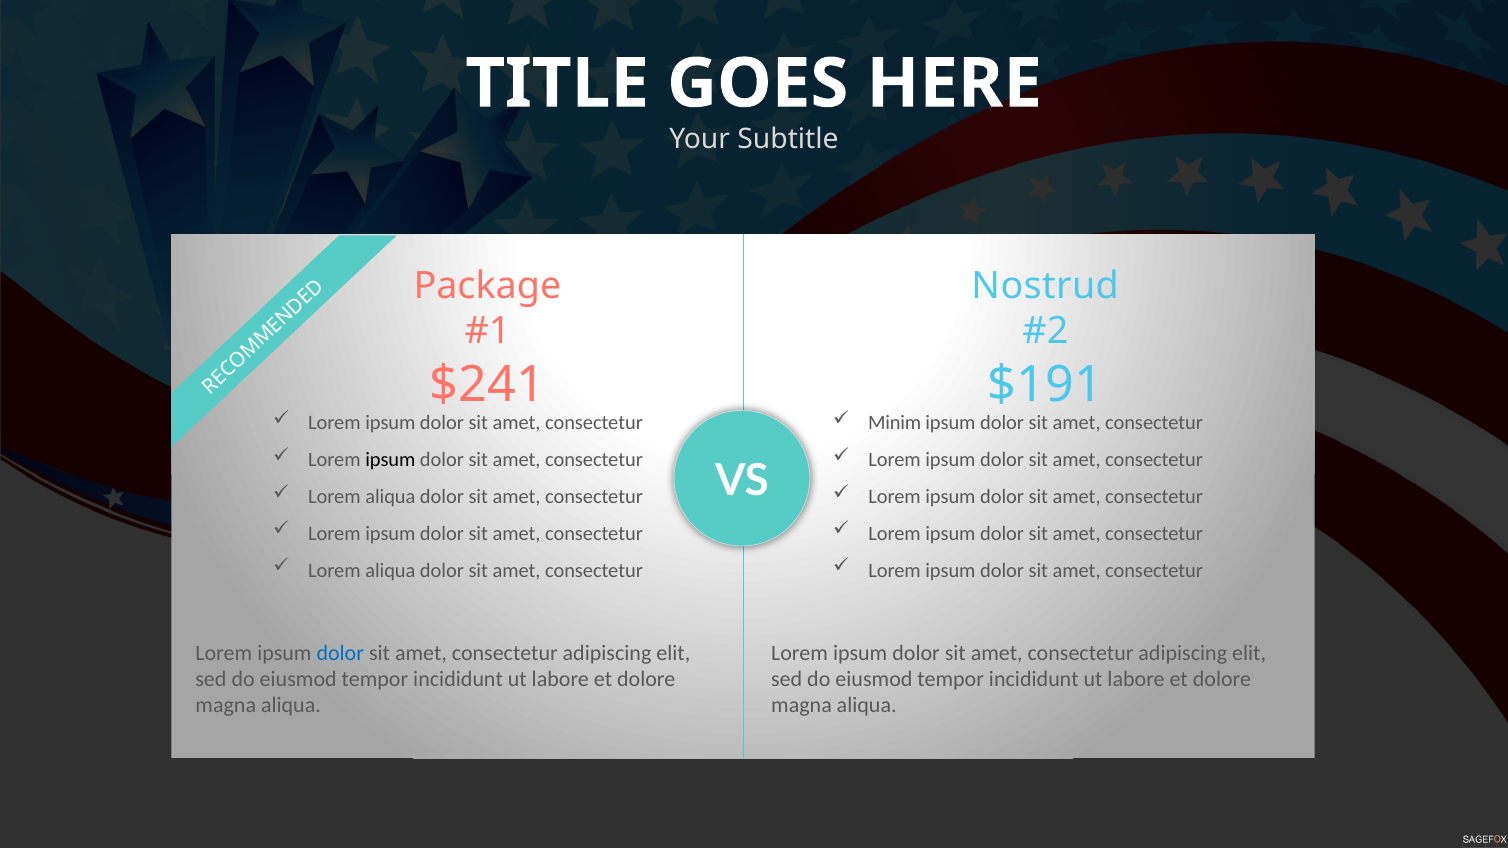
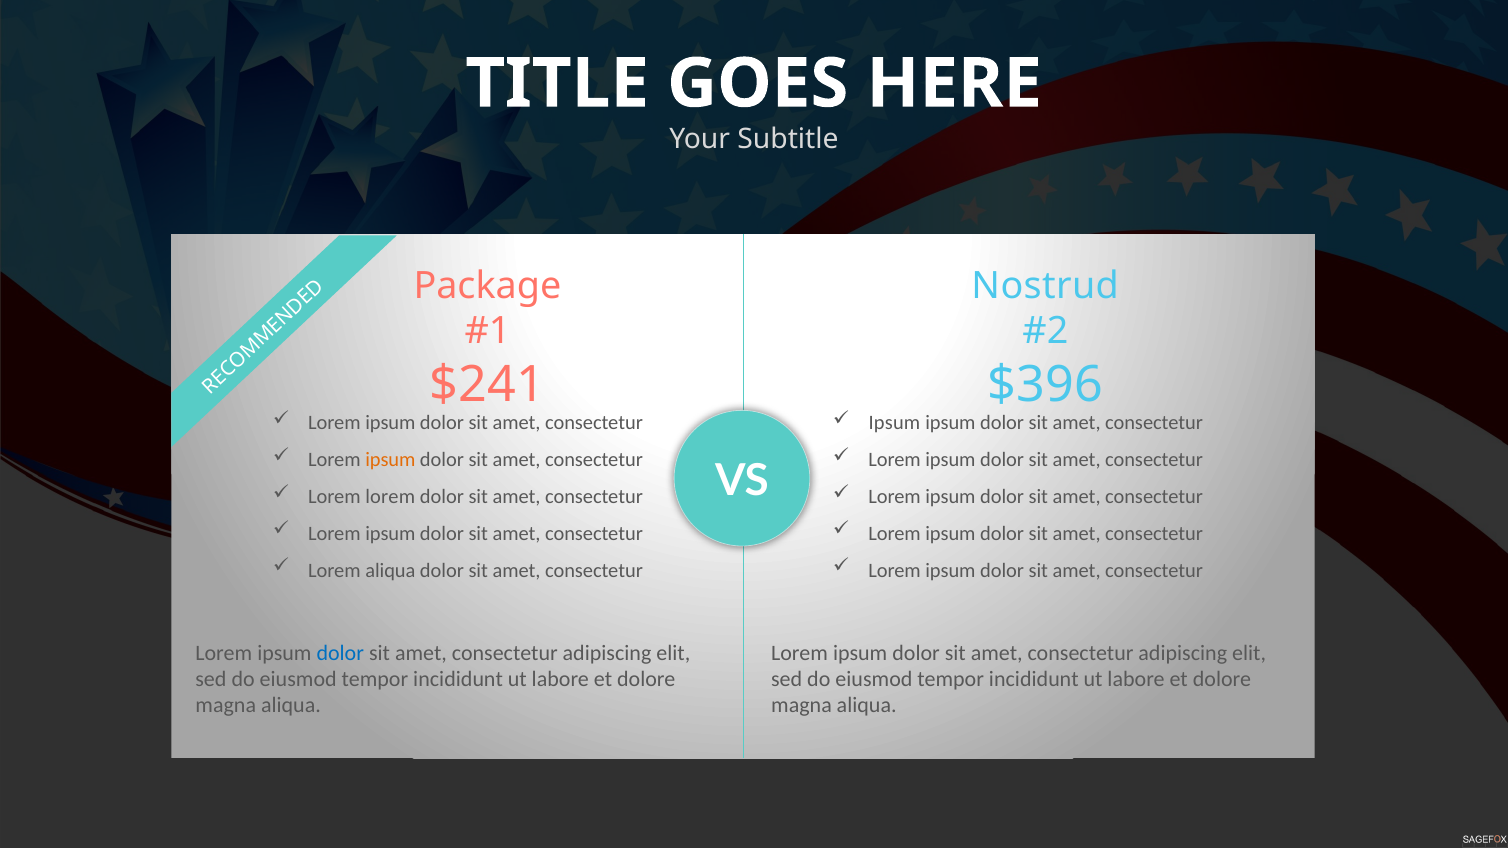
$191: $191 -> $396
Minim at (895, 423): Minim -> Ipsum
ipsum at (390, 460) colour: black -> orange
aliqua at (390, 497): aliqua -> lorem
